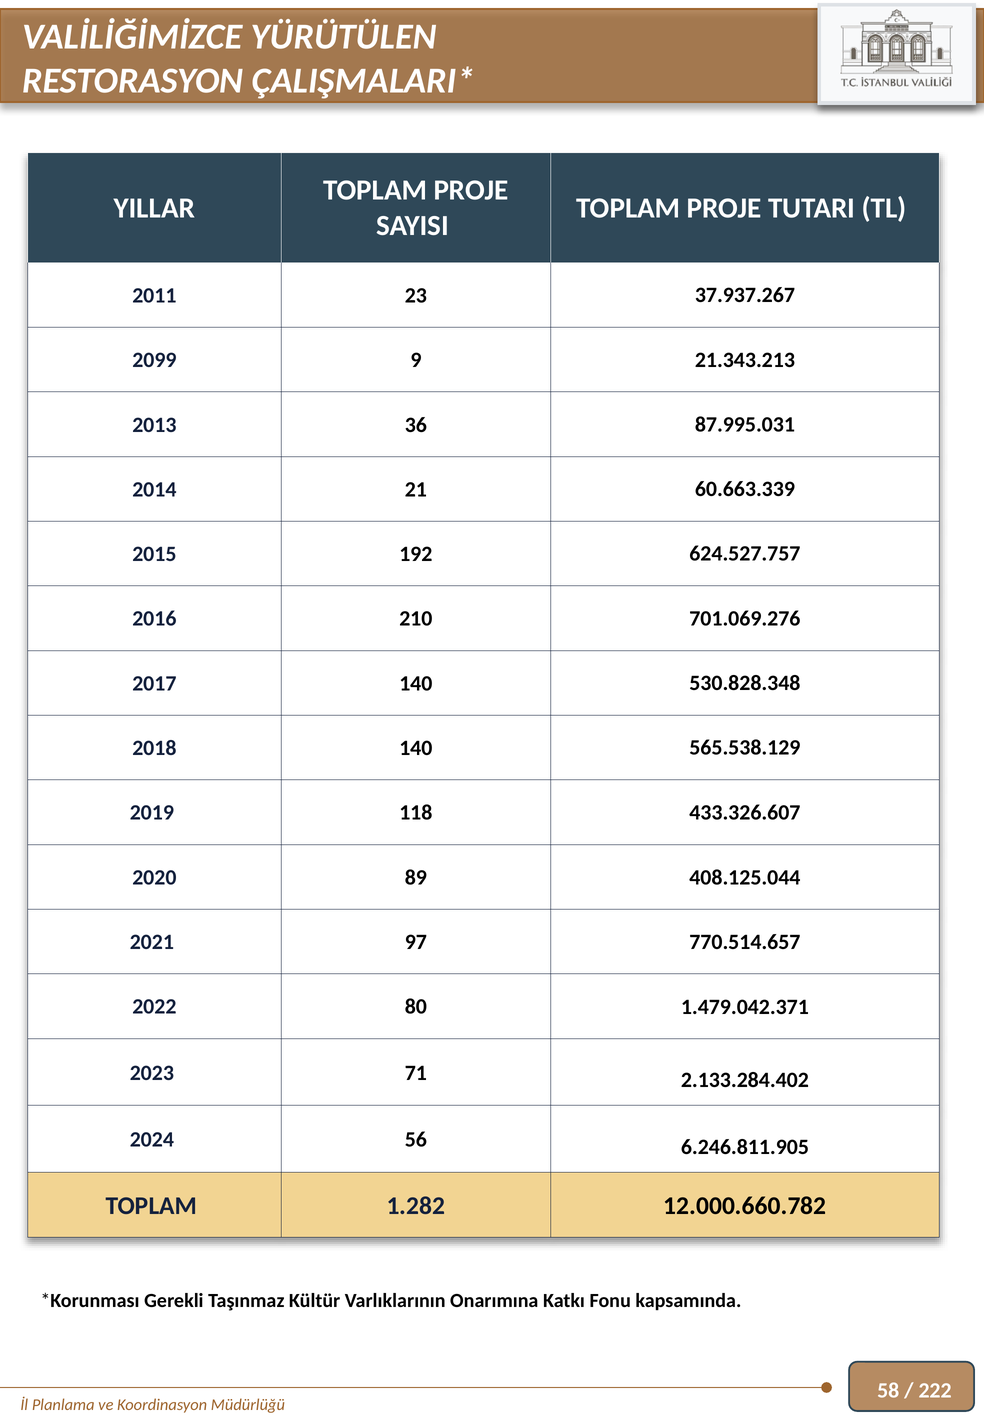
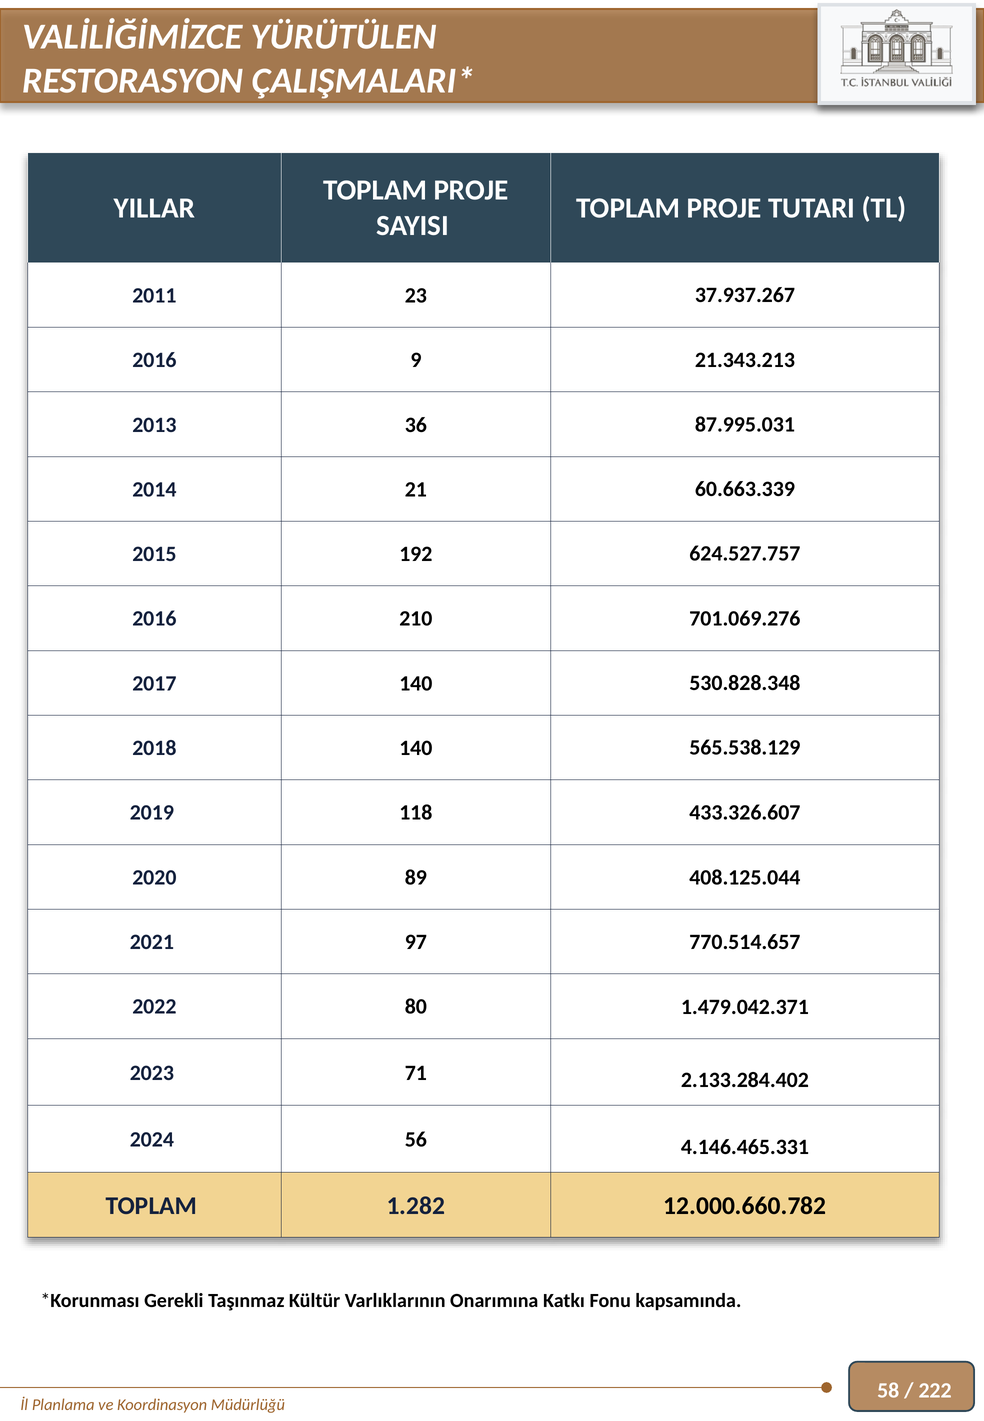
2099 at (154, 360): 2099 -> 2016
6.246.811.905: 6.246.811.905 -> 4.146.465.331
